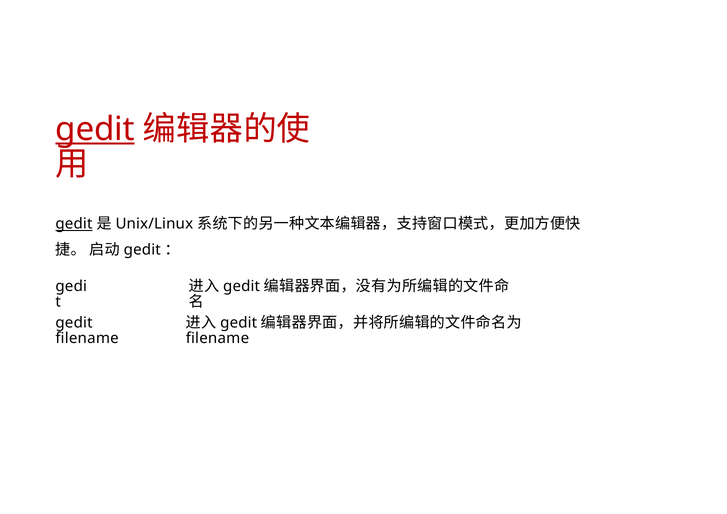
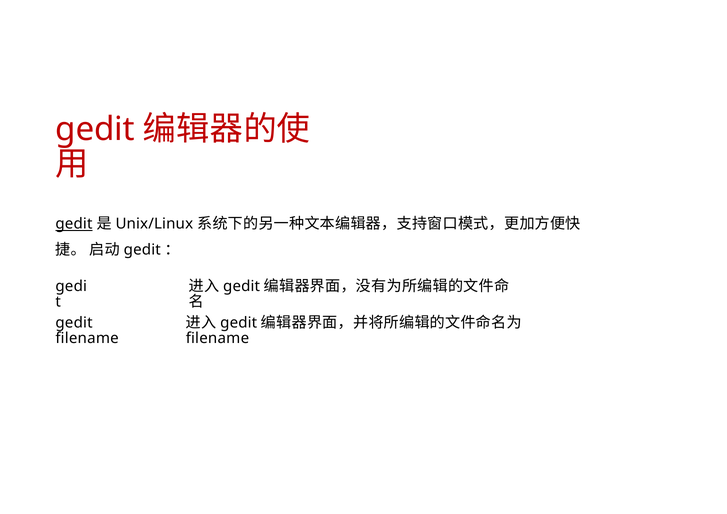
gedit at (95, 129) underline: present -> none
